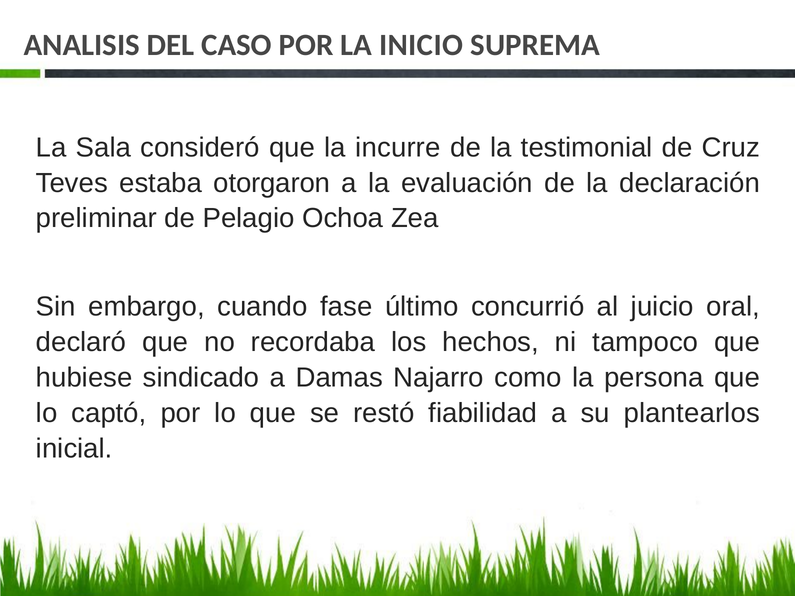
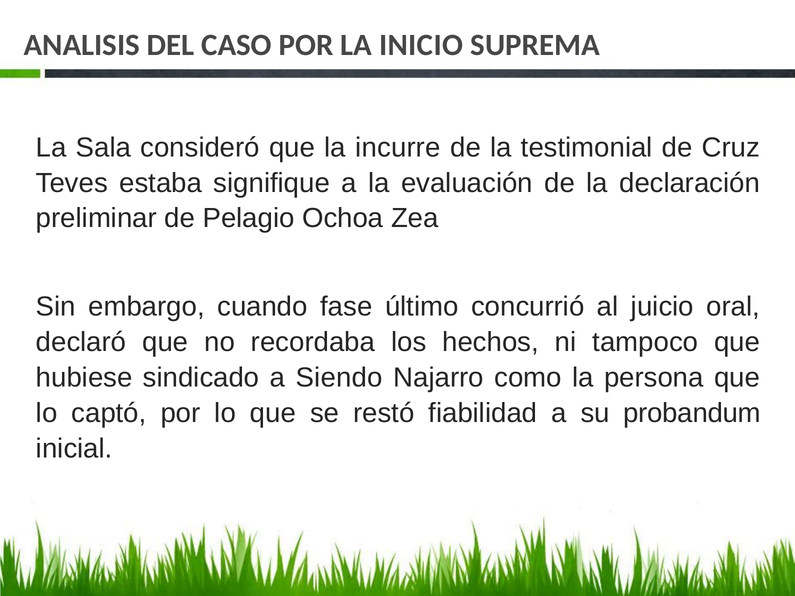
otorgaron: otorgaron -> signifique
Damas: Damas -> Siendo
plantearlos: plantearlos -> probandum
